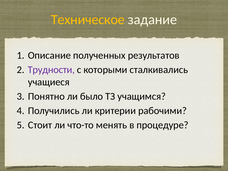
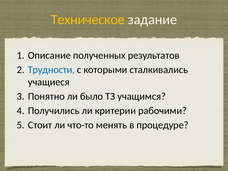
Трудности colour: purple -> blue
